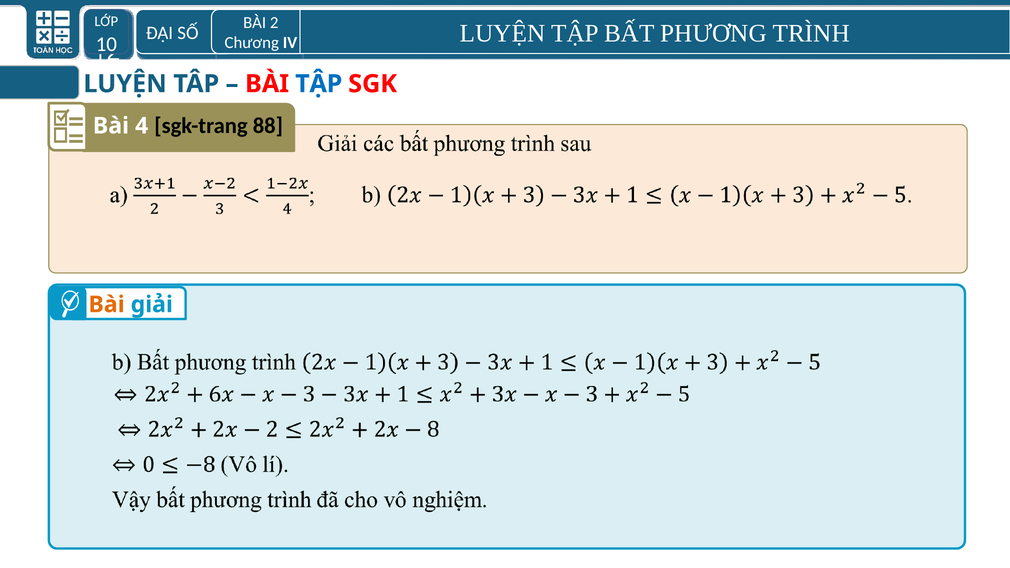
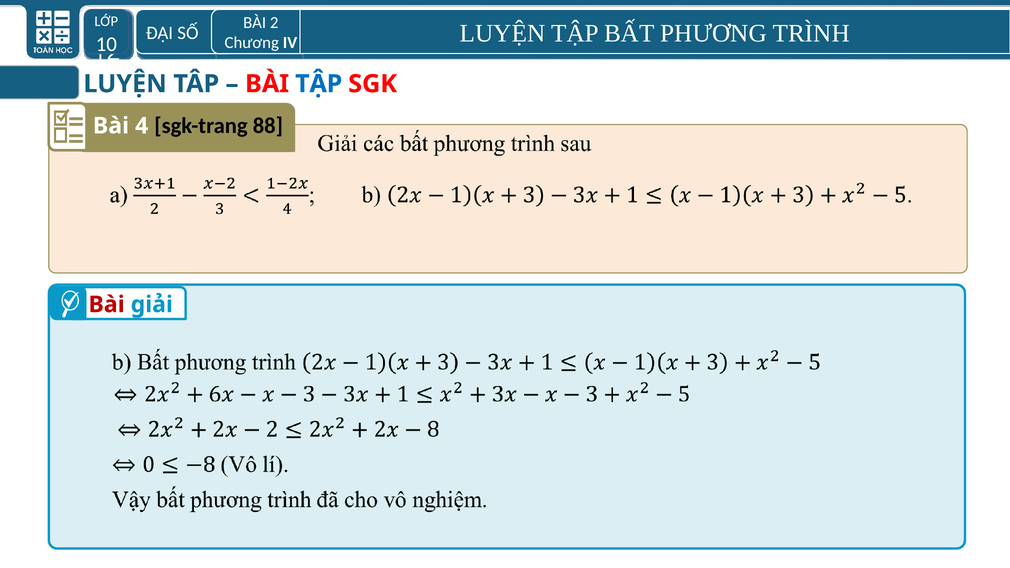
Bài at (107, 305) colour: orange -> red
